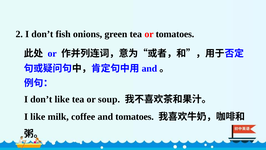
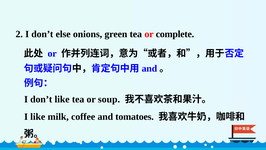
fish: fish -> else
or tomatoes: tomatoes -> complete
